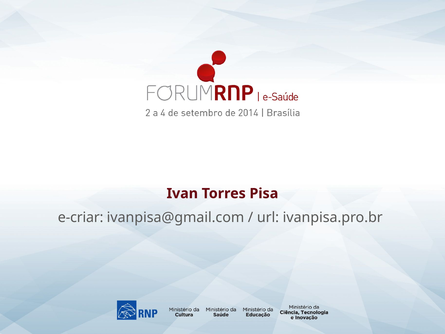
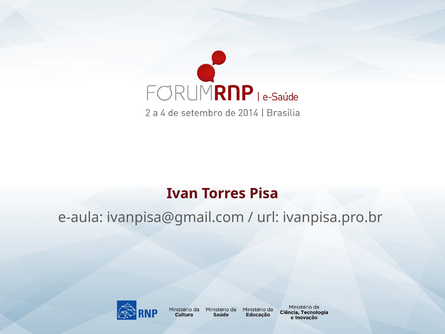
e-criar: e-criar -> e-aula
